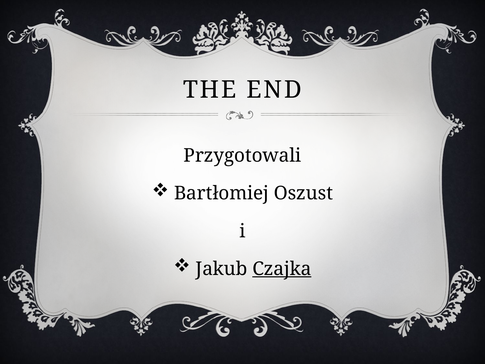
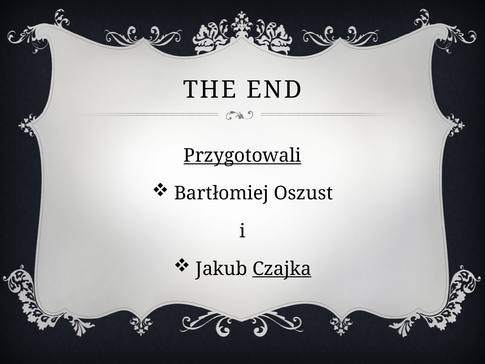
Przygotowali underline: none -> present
